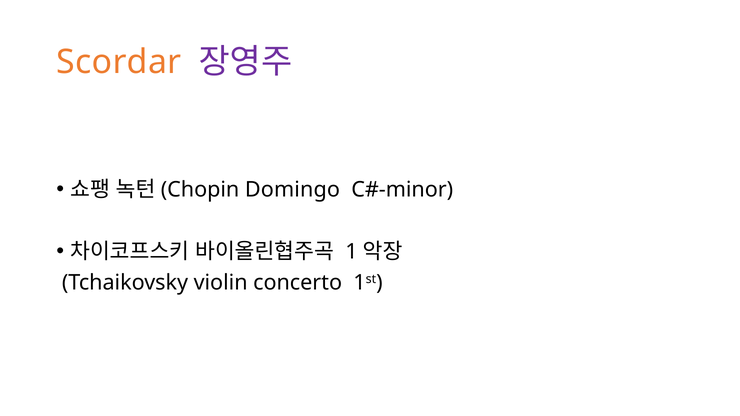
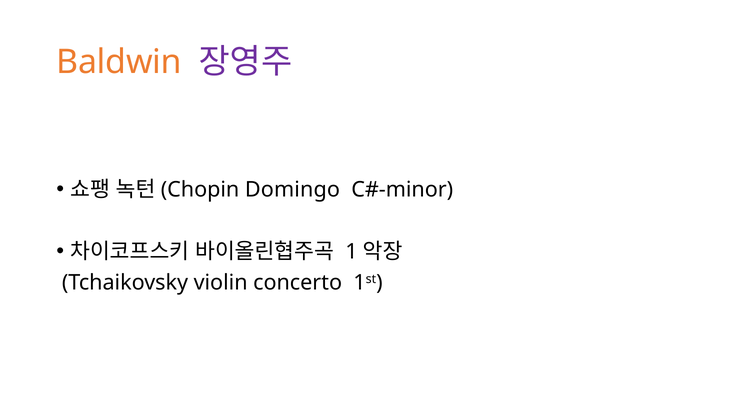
Scordar: Scordar -> Baldwin
